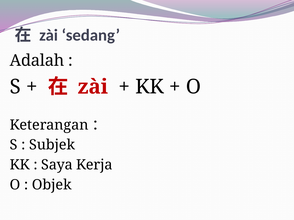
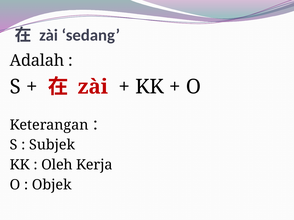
Saya: Saya -> Oleh
